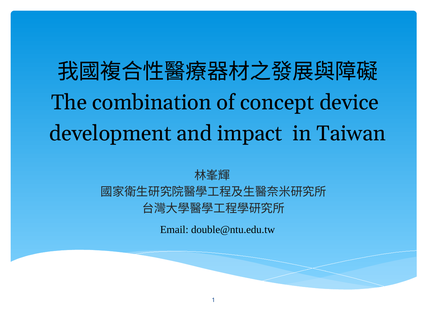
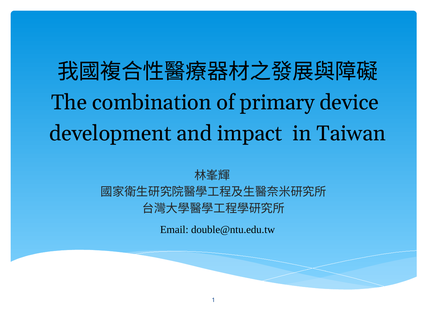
concept: concept -> primary
